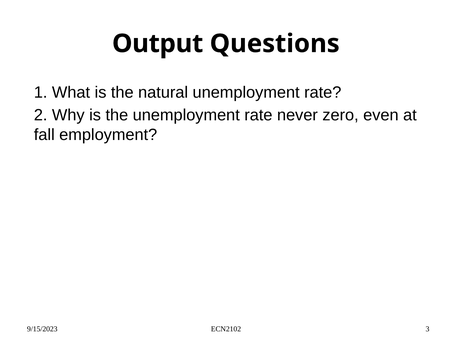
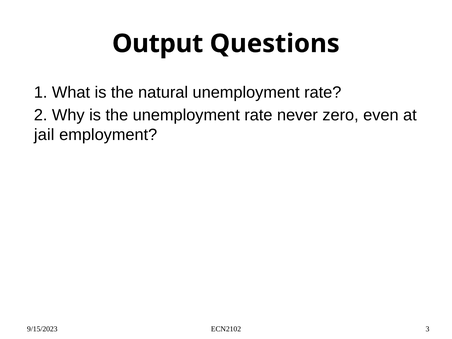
fall: fall -> jail
